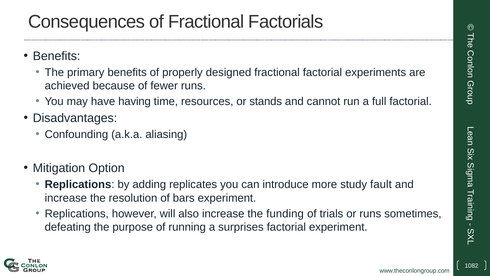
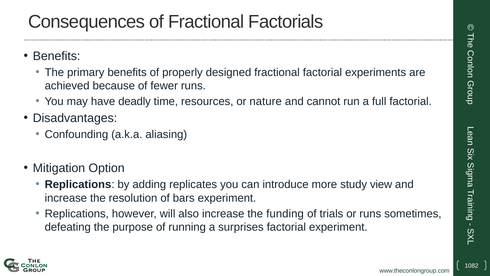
having: having -> deadly
stands: stands -> nature
fault: fault -> view
